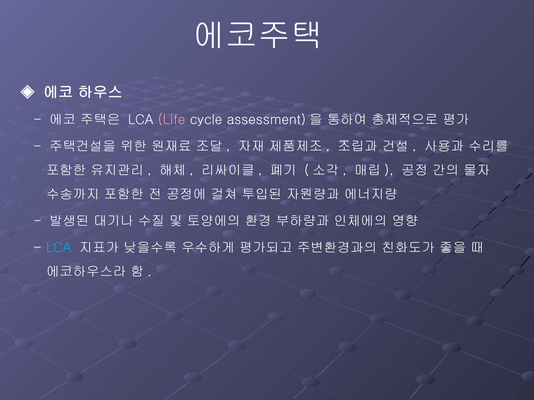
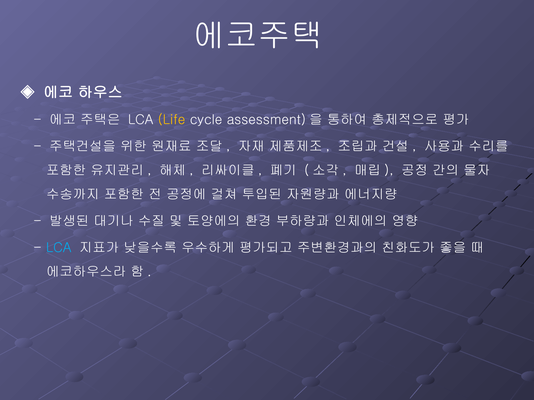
Life colour: pink -> yellow
